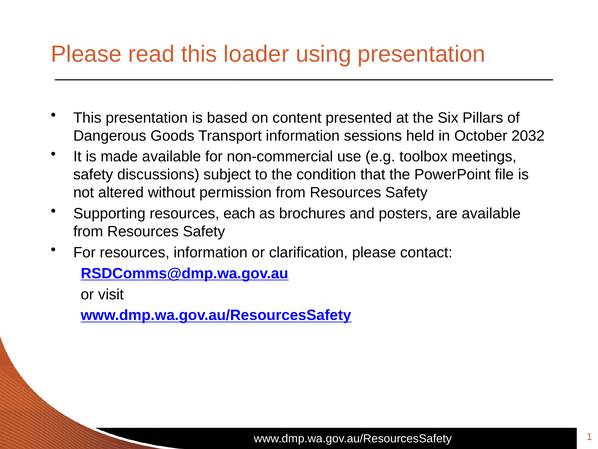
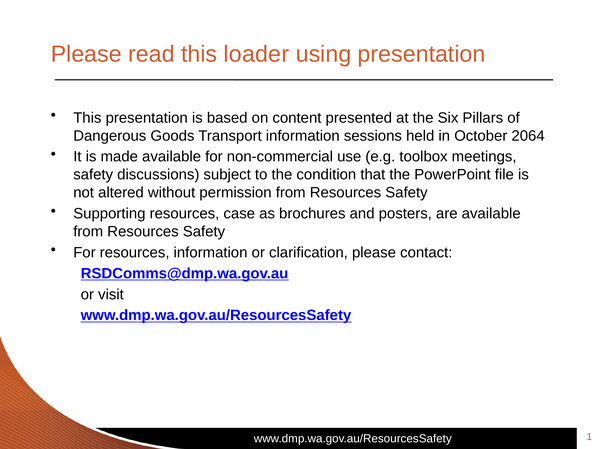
2032: 2032 -> 2064
each: each -> case
